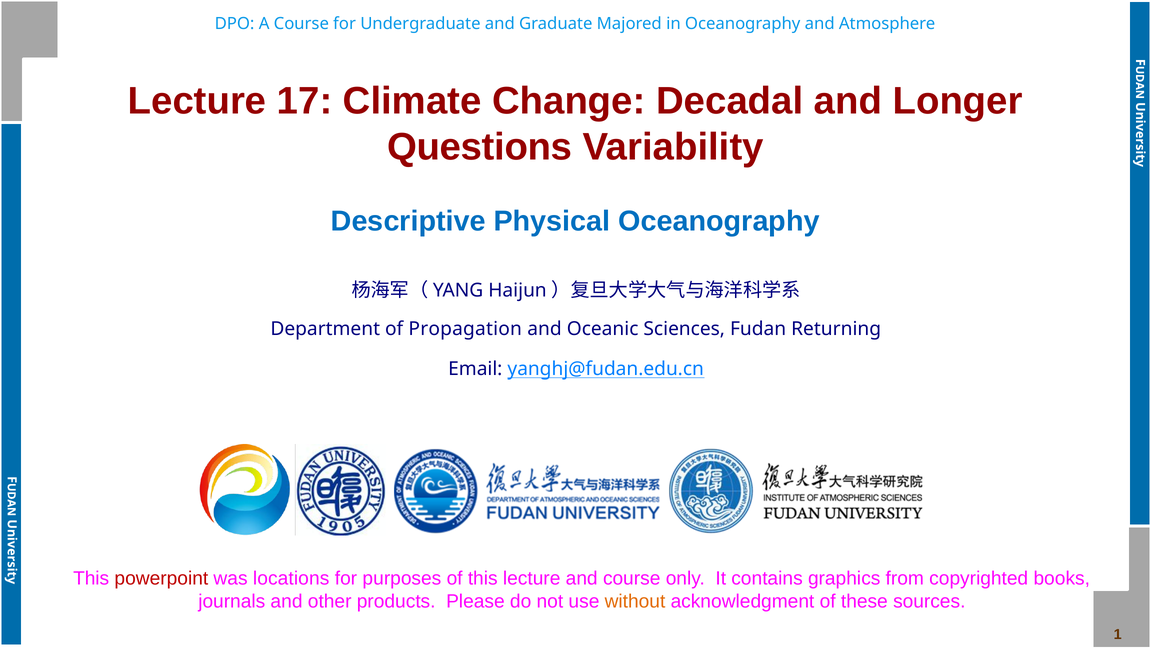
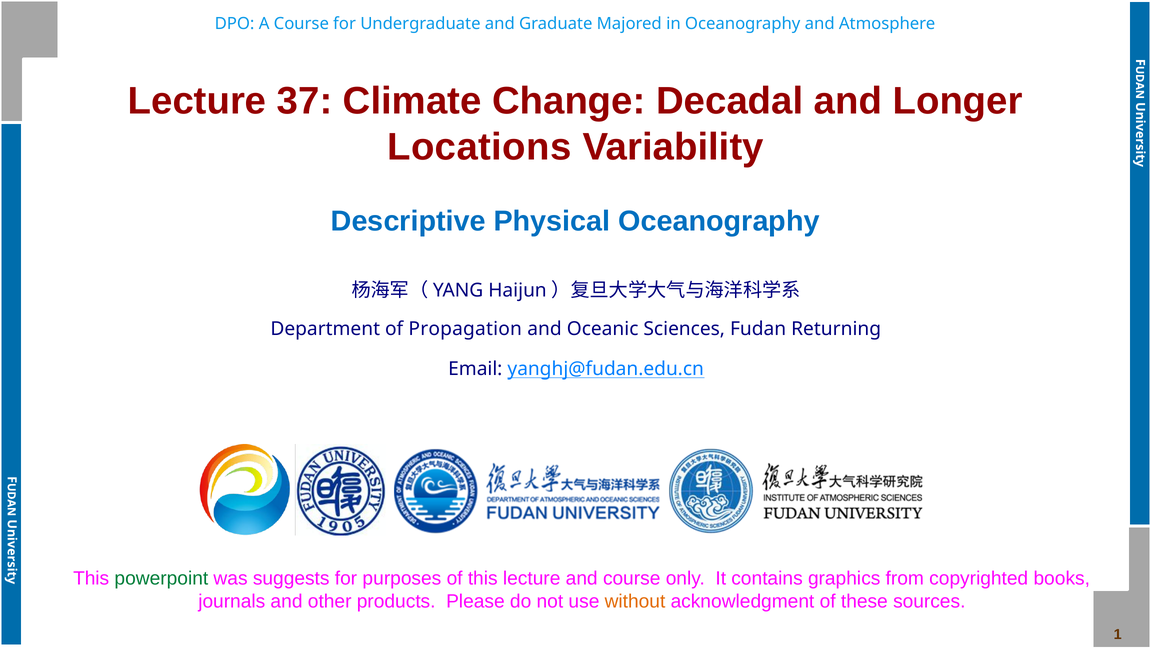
17: 17 -> 37
Questions: Questions -> Locations
powerpoint colour: red -> green
locations: locations -> suggests
